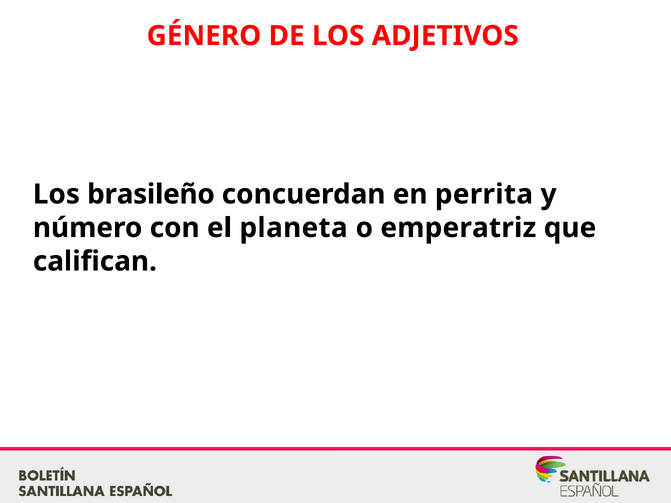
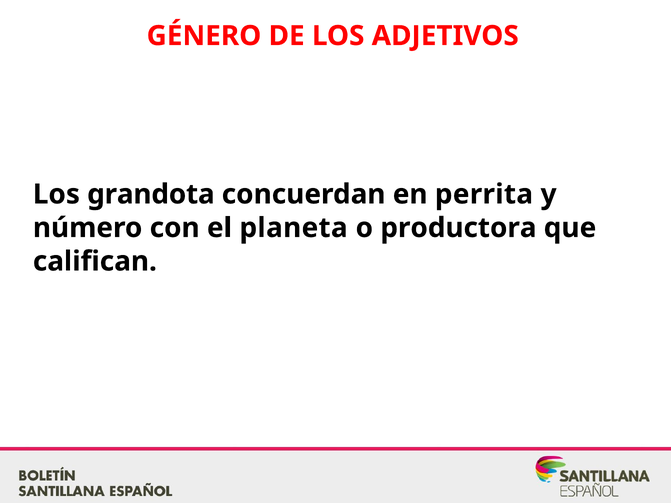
brasileño: brasileño -> grandota
emperatriz: emperatriz -> productora
